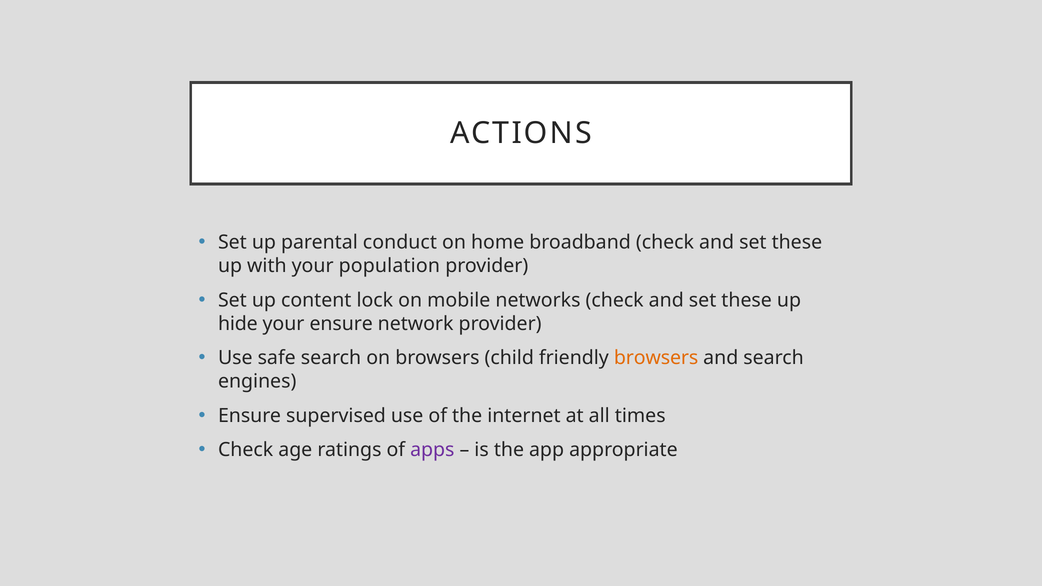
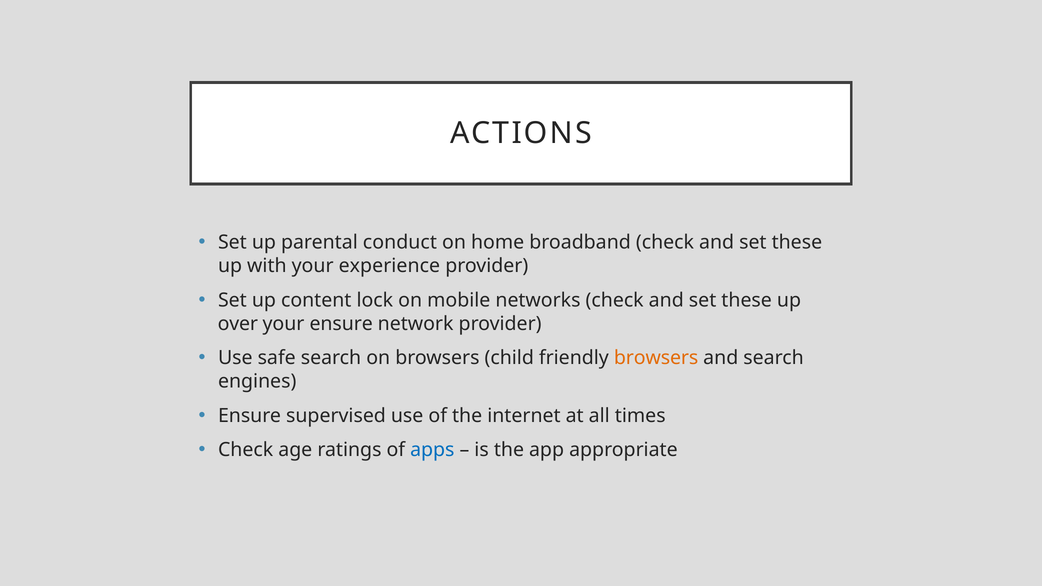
population: population -> experience
hide: hide -> over
apps colour: purple -> blue
